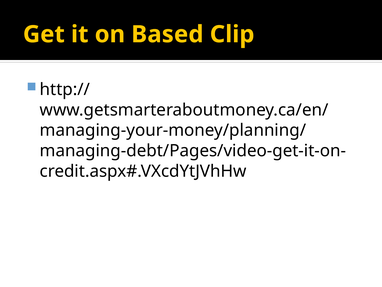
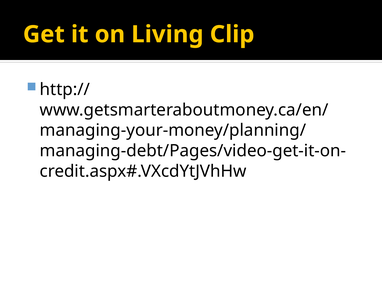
Based: Based -> Living
